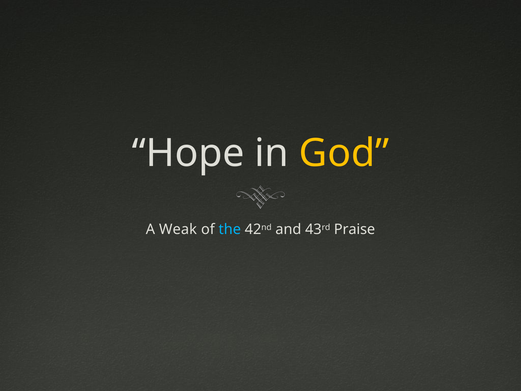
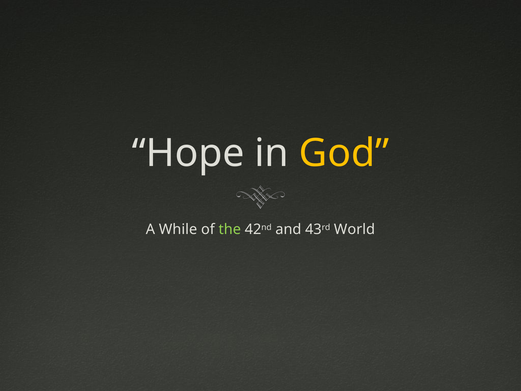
Weak: Weak -> While
the colour: light blue -> light green
Praise: Praise -> World
